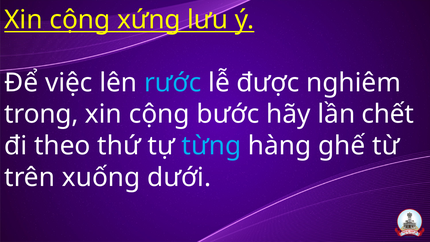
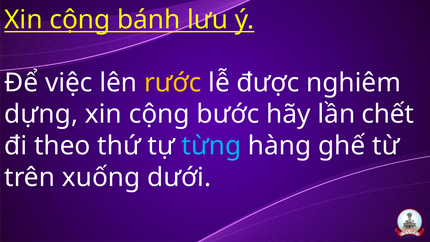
xứng: xứng -> bánh
rước colour: light blue -> yellow
trong: trong -> dựng
